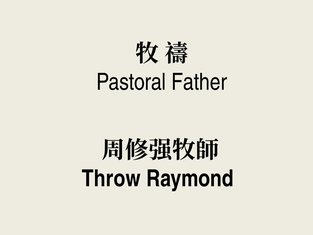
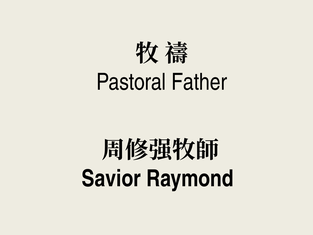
Throw: Throw -> Savior
